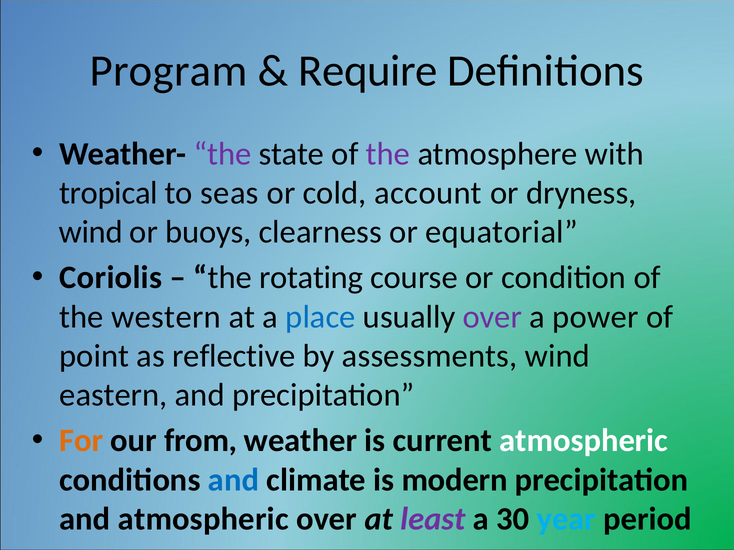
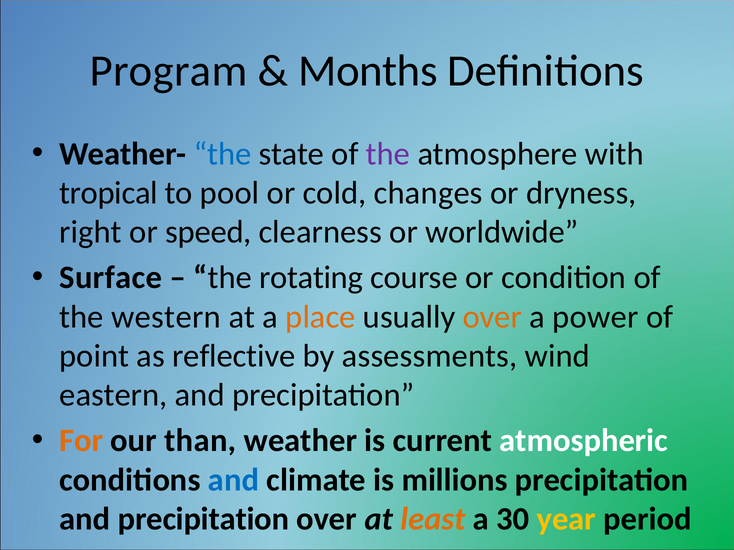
Require: Require -> Months
the at (223, 154) colour: purple -> blue
seas: seas -> pool
account: account -> changes
wind at (91, 232): wind -> right
buoys: buoys -> speed
equatorial: equatorial -> worldwide
Coriolis: Coriolis -> Surface
place colour: blue -> orange
over at (492, 317) colour: purple -> orange
from: from -> than
modern: modern -> millions
atmospheric at (203, 519): atmospheric -> precipitation
least colour: purple -> orange
year colour: light blue -> yellow
